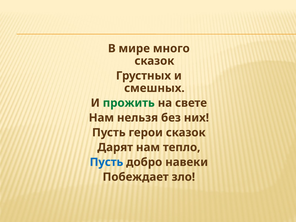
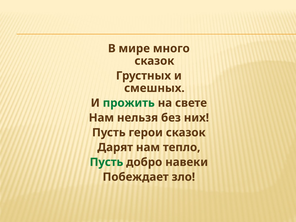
Пусть at (106, 162) colour: blue -> green
